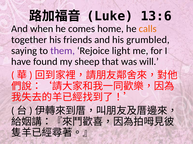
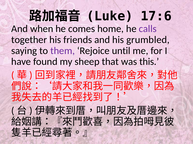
13:6: 13:6 -> 17:6
calls colour: orange -> purple
light: light -> until
will: will -> this
